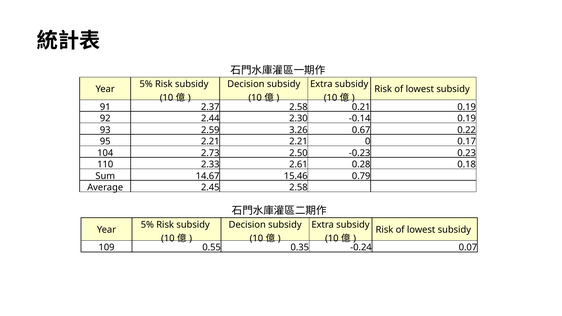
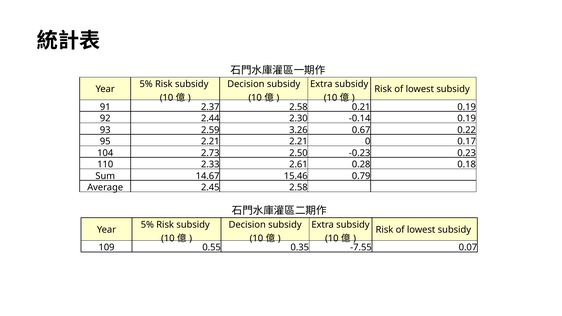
-0.24: -0.24 -> -7.55
